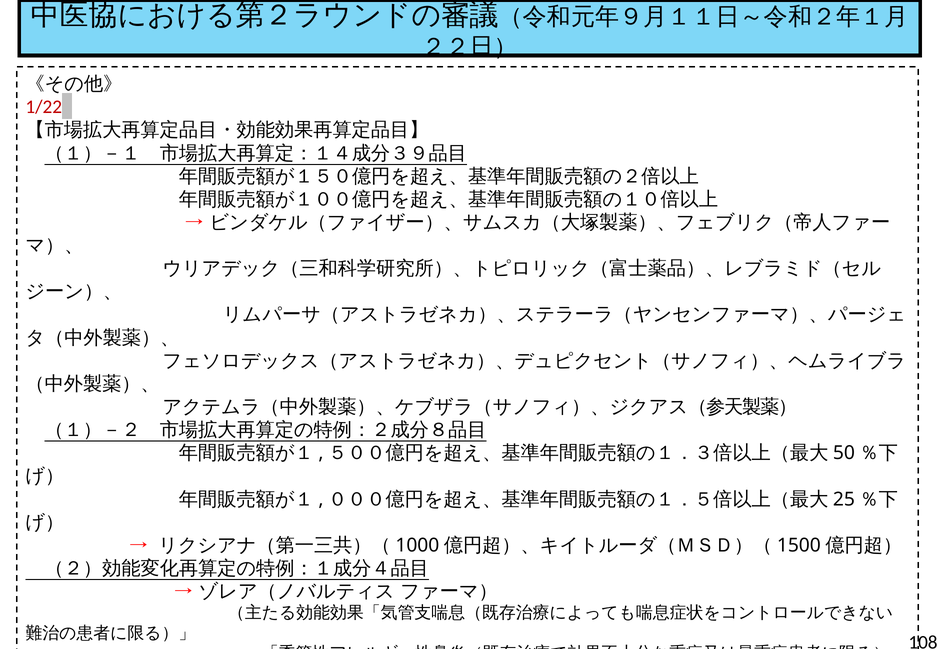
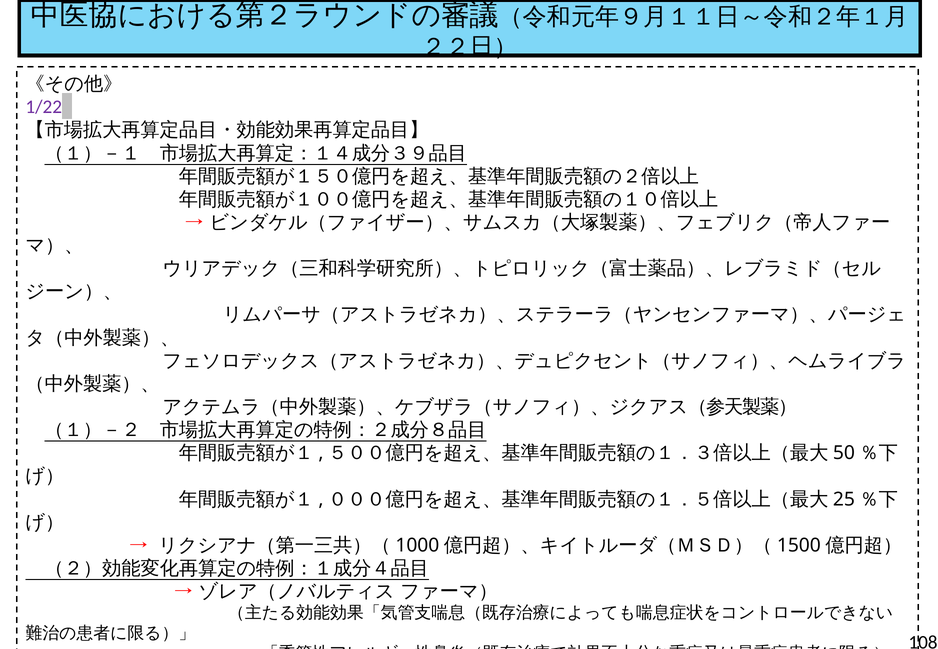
1/22 colour: red -> purple
